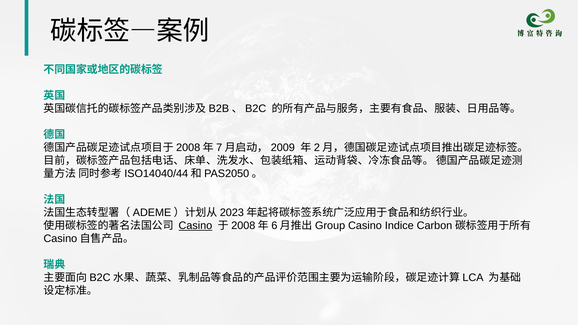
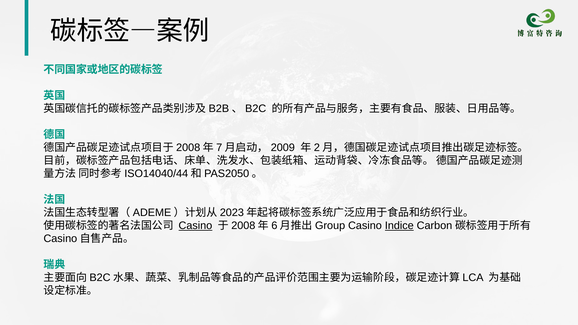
Indice underline: none -> present
